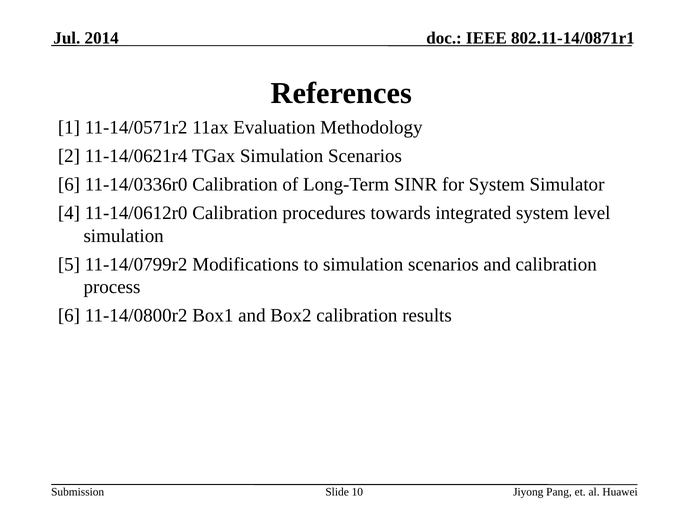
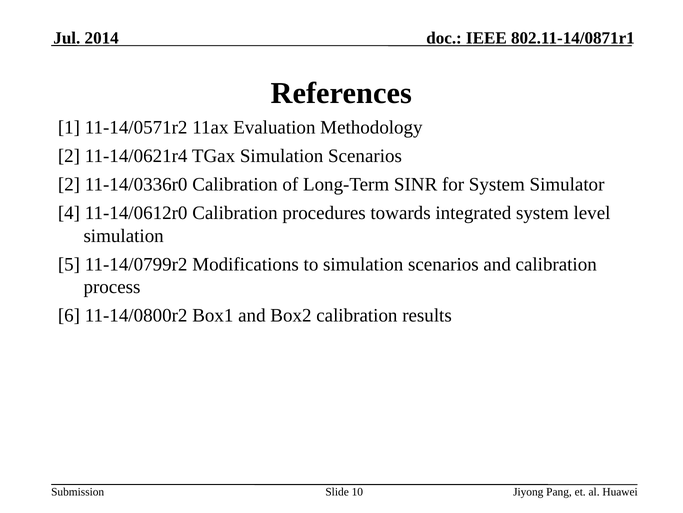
6 at (69, 184): 6 -> 2
